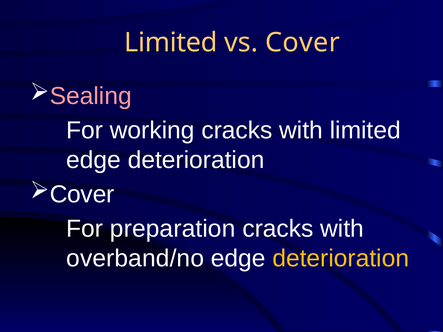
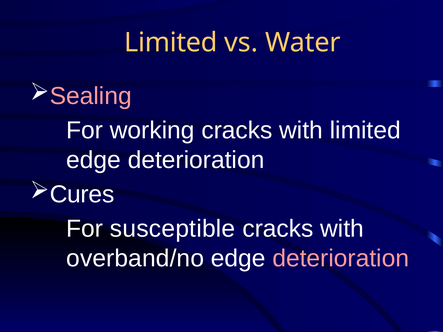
vs Cover: Cover -> Water
Cover at (82, 195): Cover -> Cures
preparation: preparation -> susceptible
deterioration at (341, 259) colour: yellow -> pink
